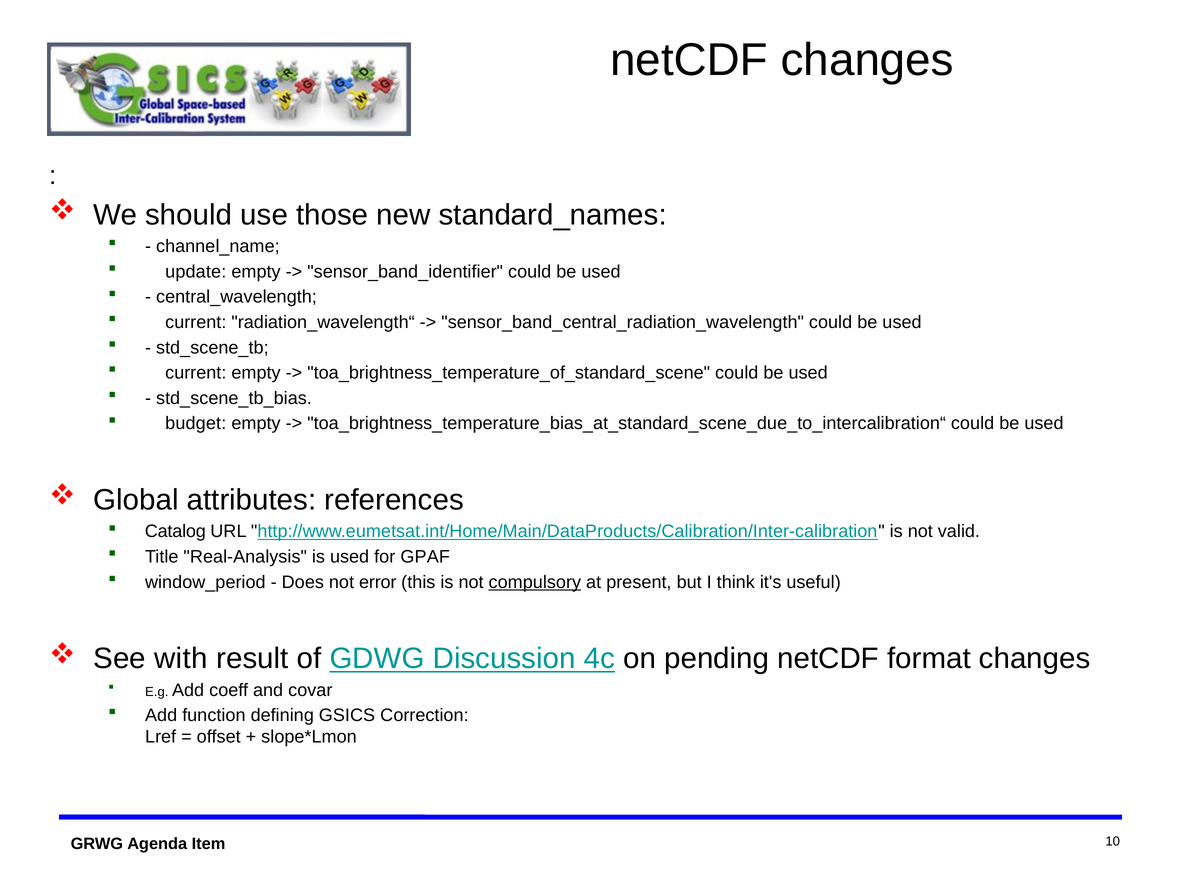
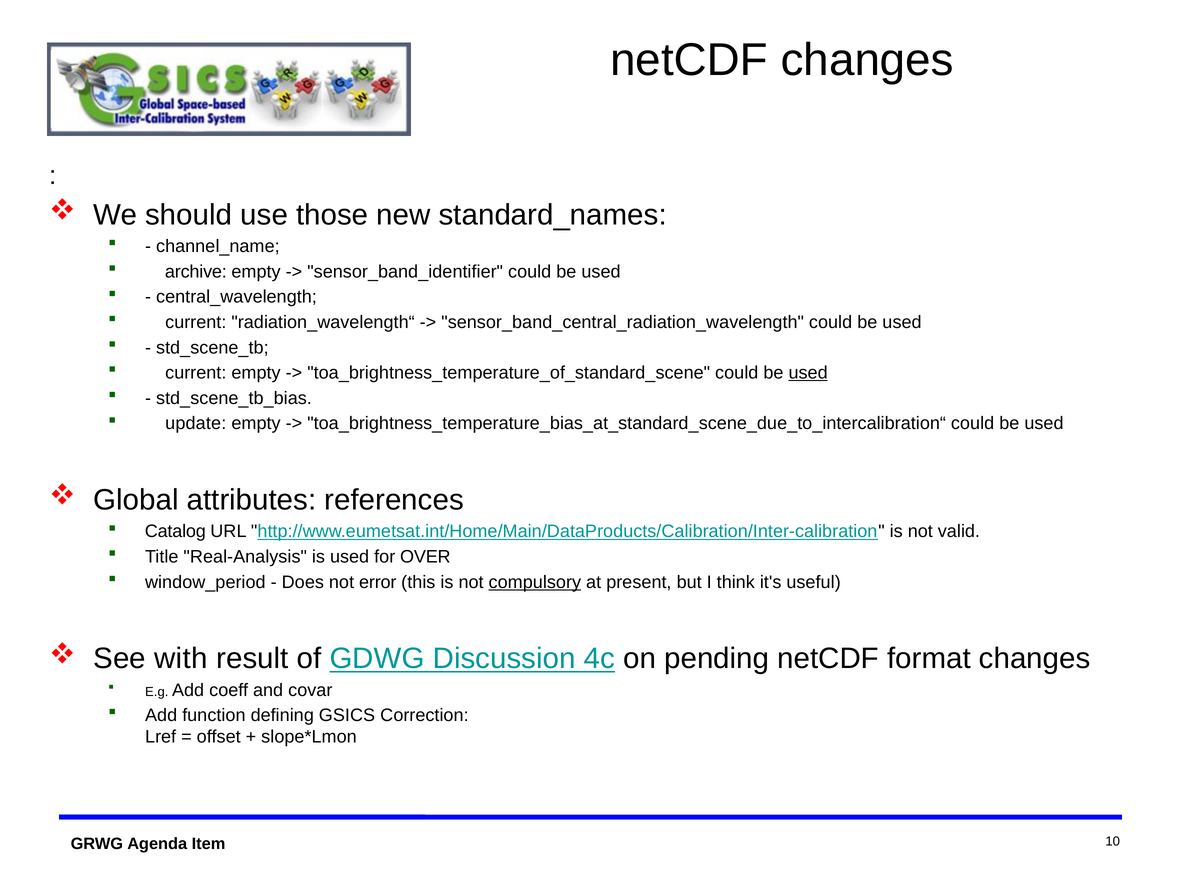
update: update -> archive
used at (808, 373) underline: none -> present
budget: budget -> update
GPAF: GPAF -> OVER
